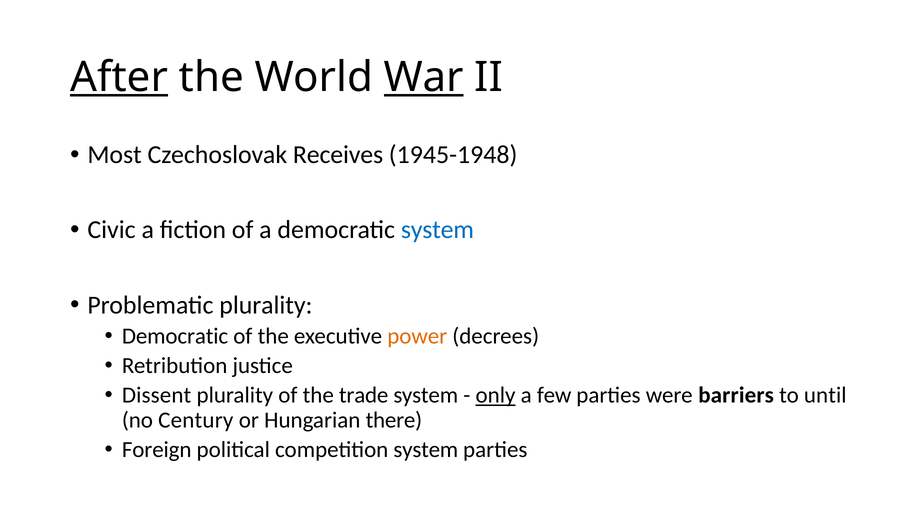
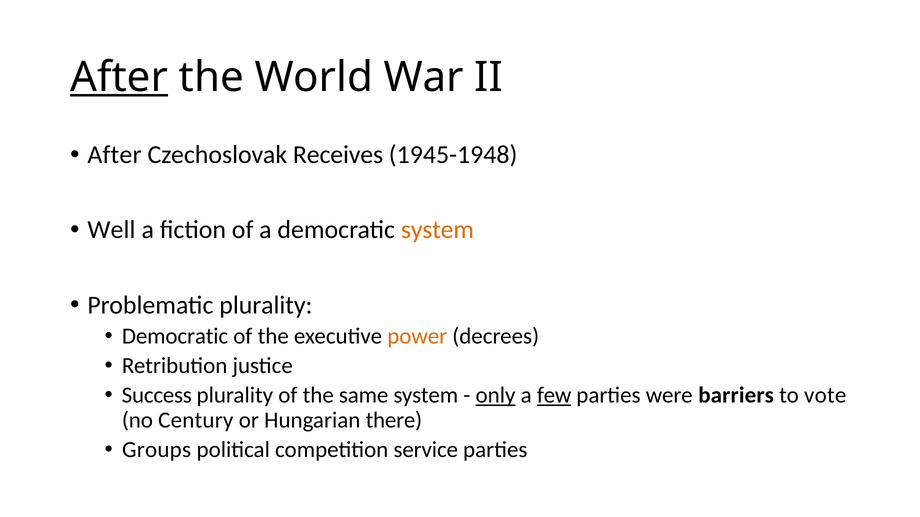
War underline: present -> none
Most at (115, 155): Most -> After
Civic: Civic -> Well
system at (437, 230) colour: blue -> orange
Dissent: Dissent -> Success
trade: trade -> same
few underline: none -> present
until: until -> vote
Foreign: Foreign -> Groups
competition system: system -> service
